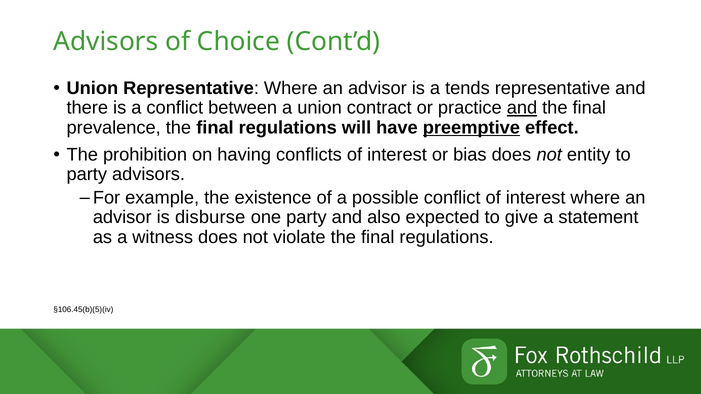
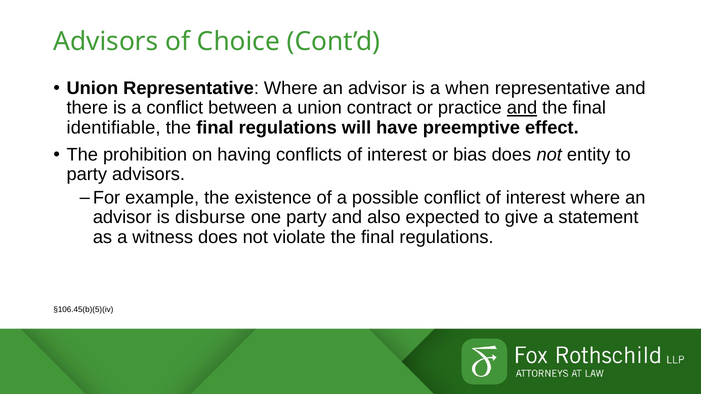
tends: tends -> when
prevalence: prevalence -> identifiable
preemptive underline: present -> none
